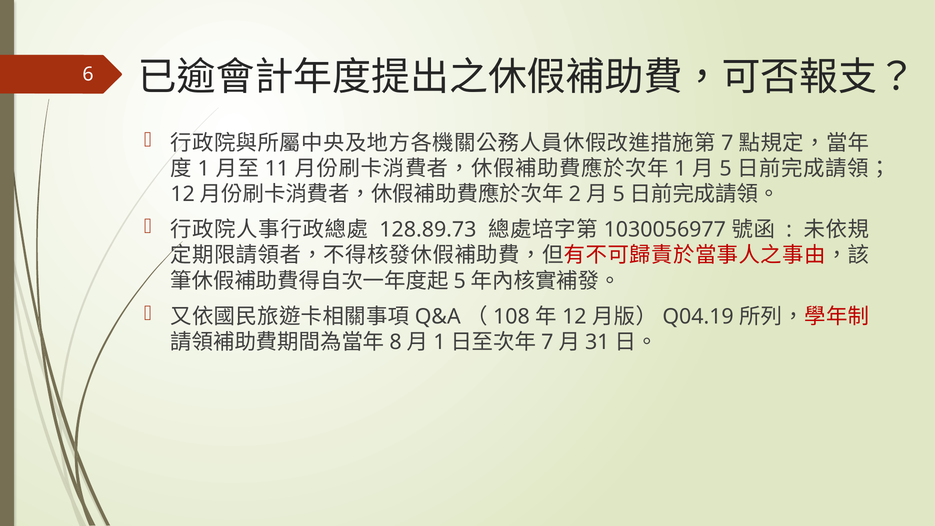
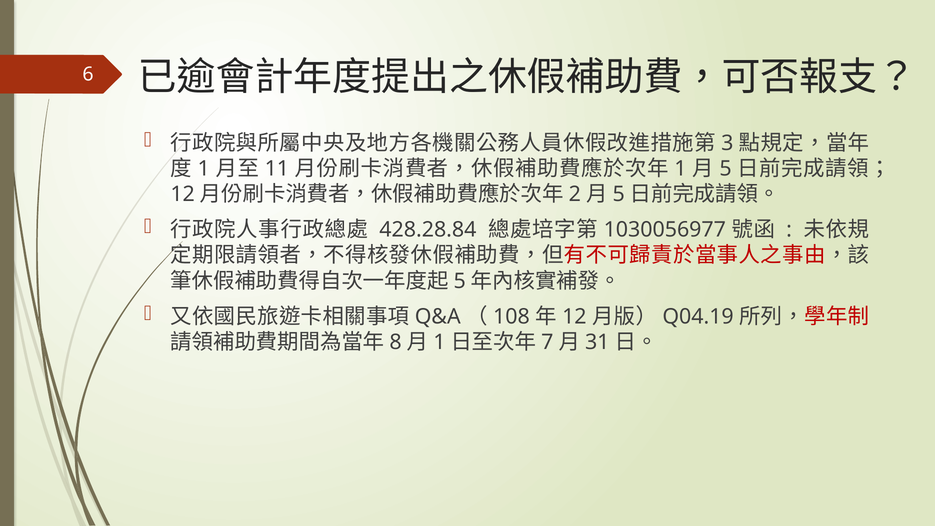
7 at (727, 143): 7 -> 3
128.89.73: 128.89.73 -> 428.28.84
